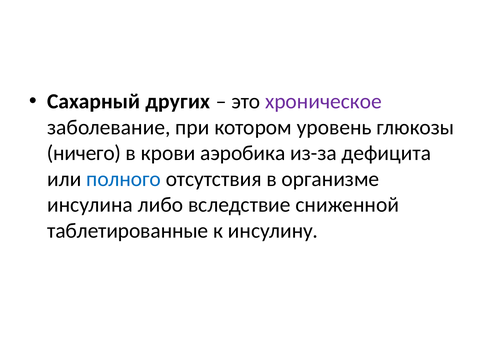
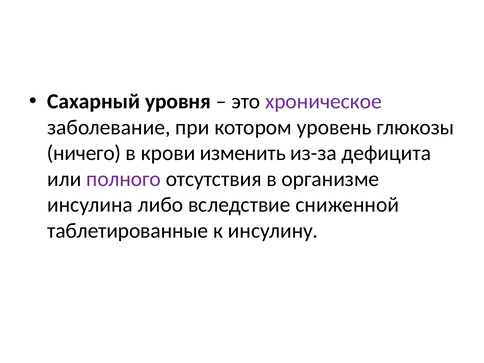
других: других -> уровня
аэробика: аэробика -> изменить
полного colour: blue -> purple
